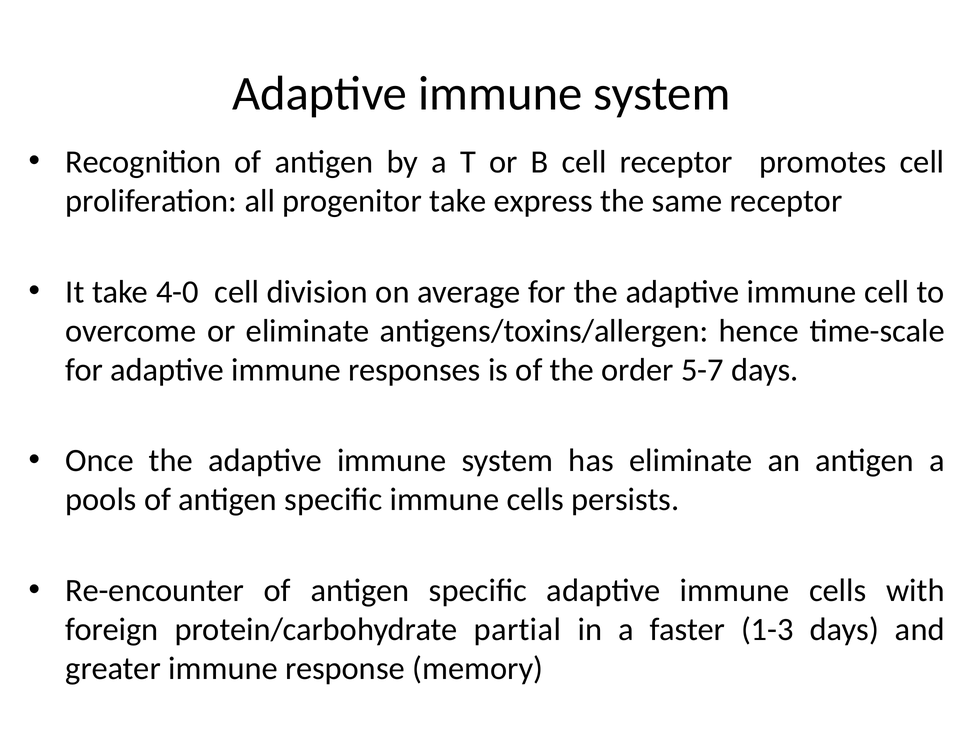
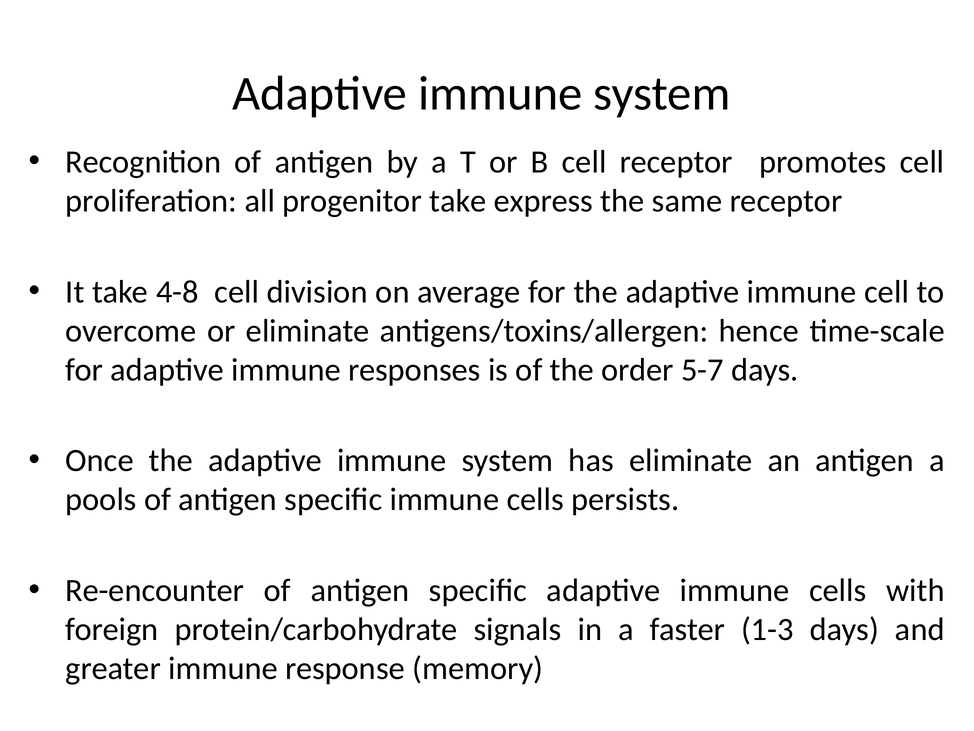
4-0: 4-0 -> 4-8
partial: partial -> signals
